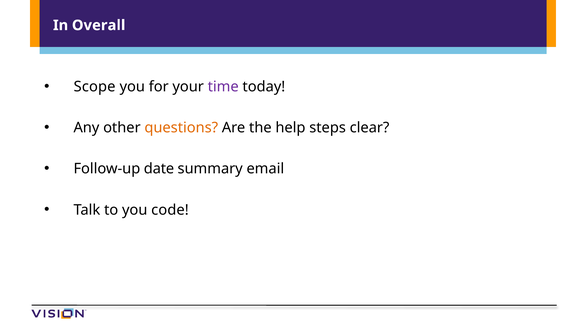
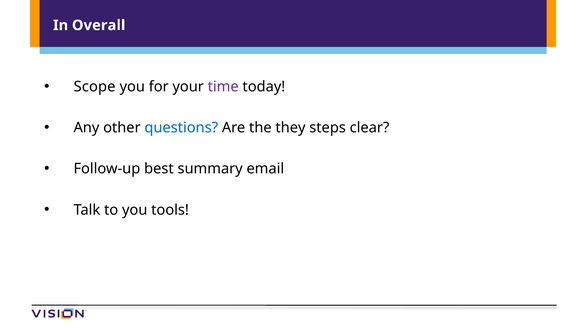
questions colour: orange -> blue
help: help -> they
date: date -> best
code: code -> tools
